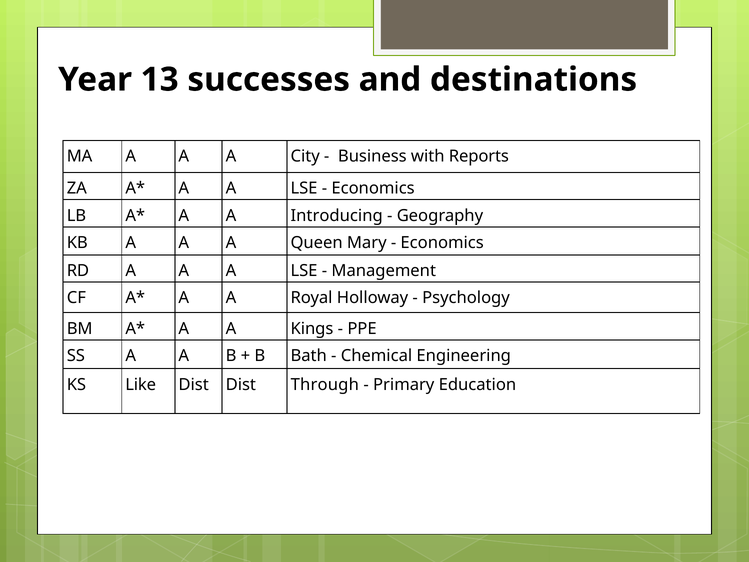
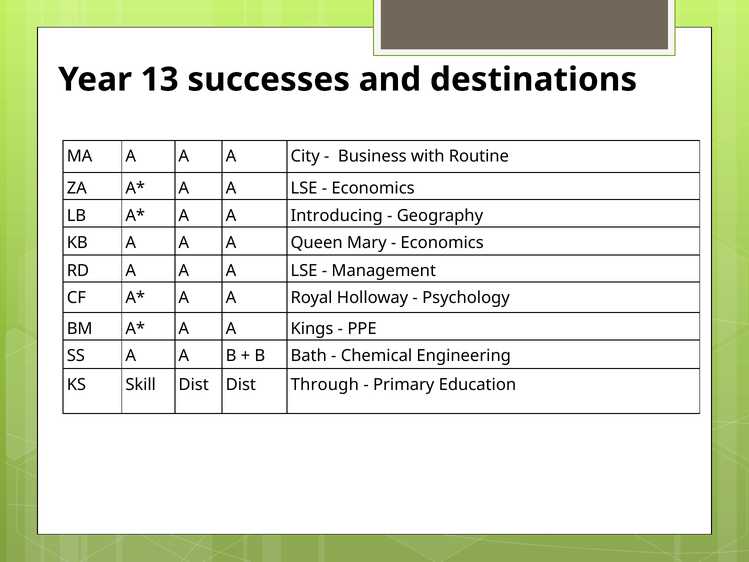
Reports: Reports -> Routine
Like: Like -> Skill
